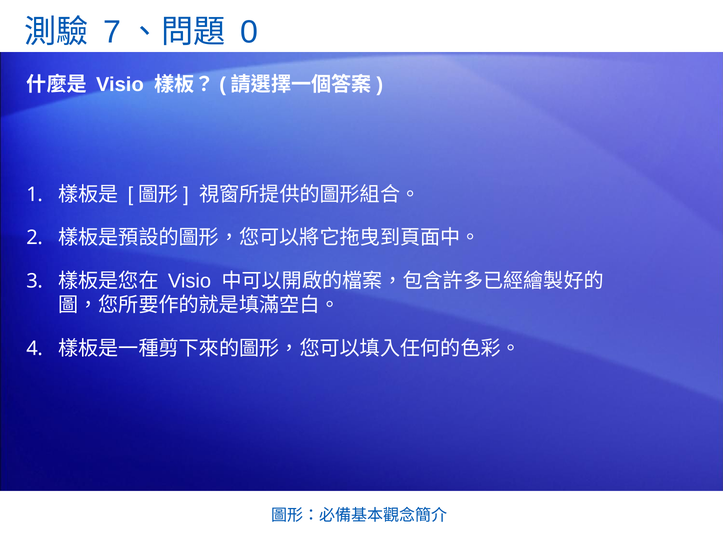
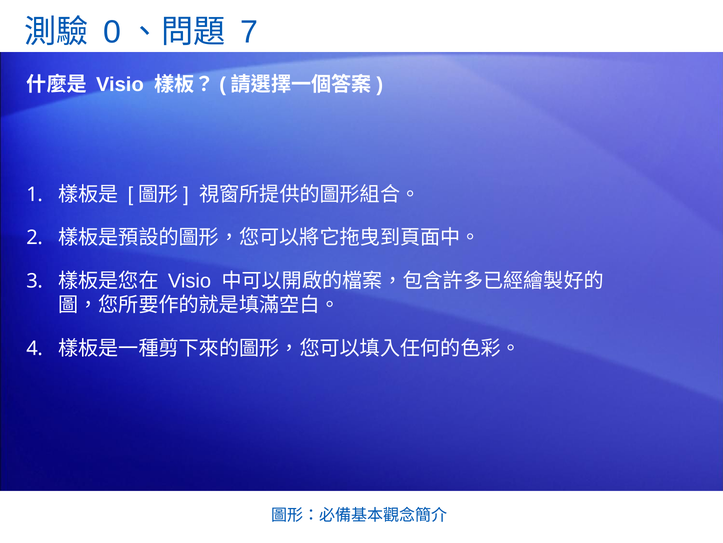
7: 7 -> 0
0: 0 -> 7
